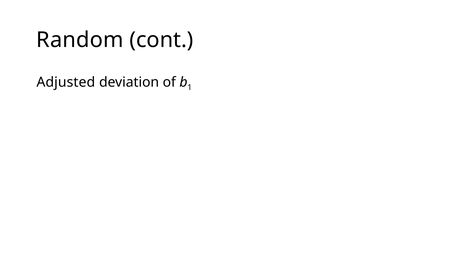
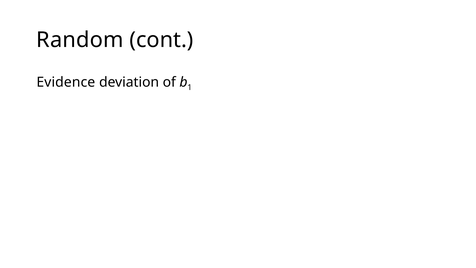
Adjusted: Adjusted -> Evidence
